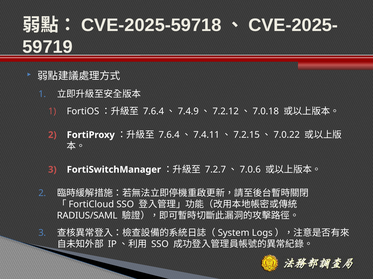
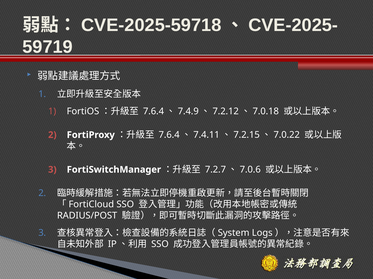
RADIUS/SAML: RADIUS/SAML -> RADIUS/POST
